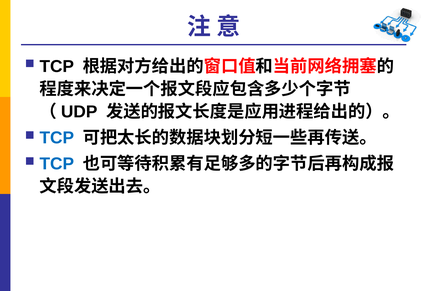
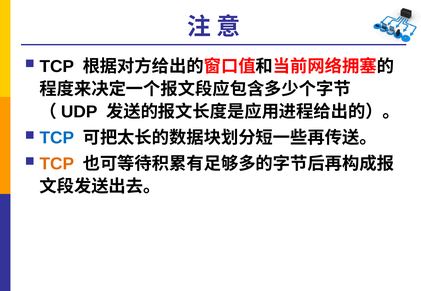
TCP at (57, 164) colour: blue -> orange
